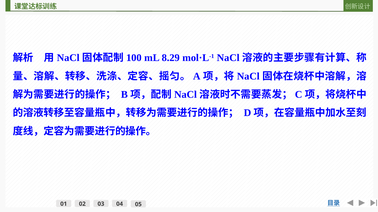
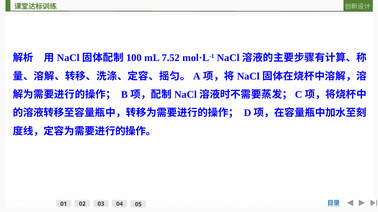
8.29: 8.29 -> 7.52
